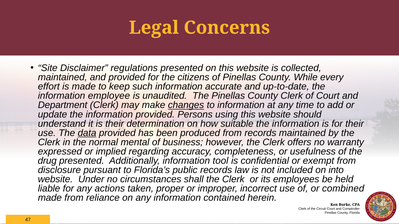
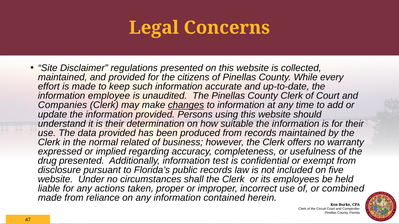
Department: Department -> Companies
data underline: present -> none
mental: mental -> related
tool: tool -> test
into: into -> five
